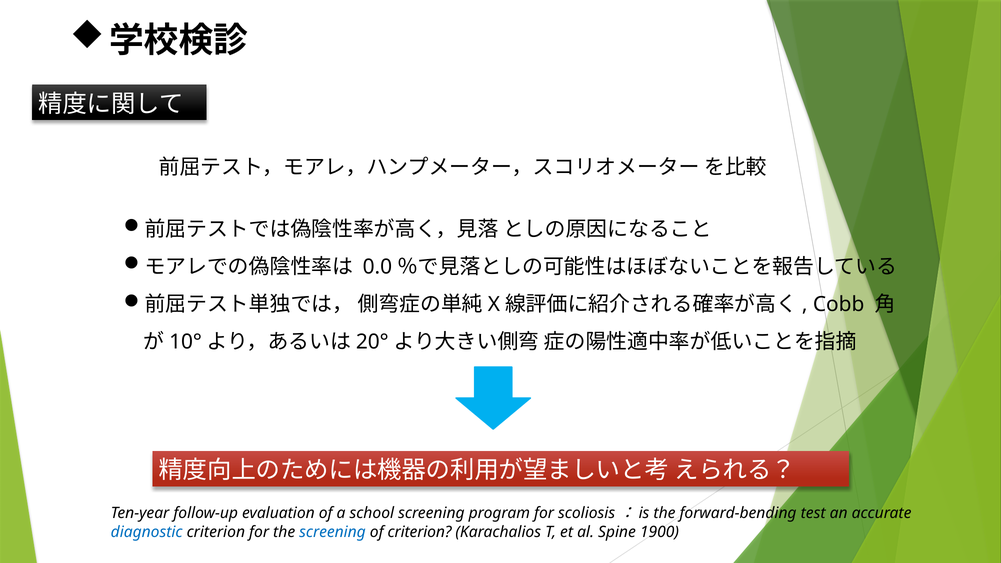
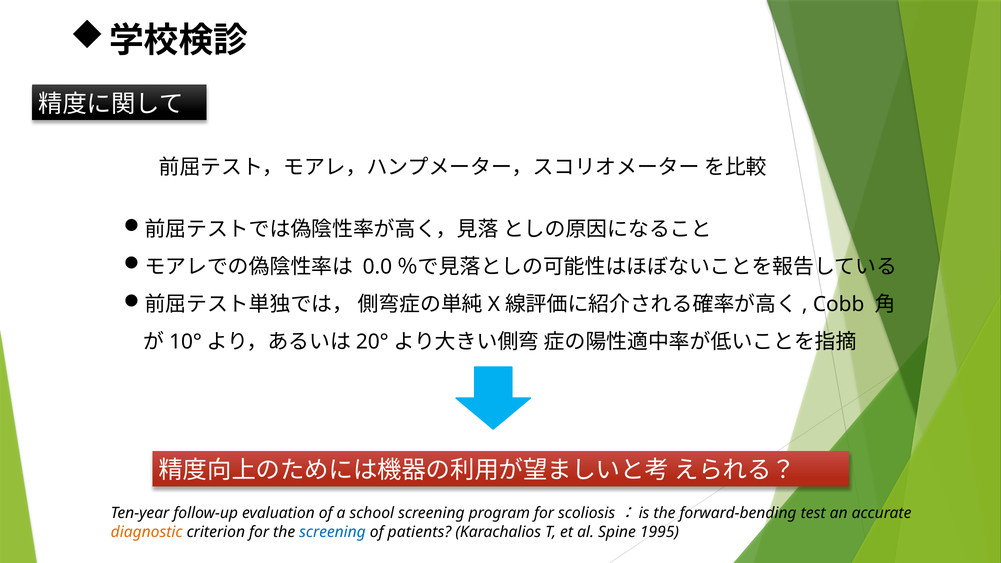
diagnostic colour: blue -> orange
of criterion: criterion -> patients
1900: 1900 -> 1995
